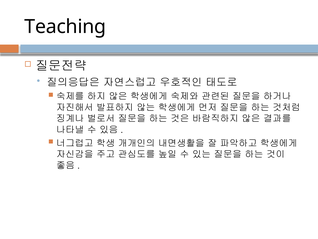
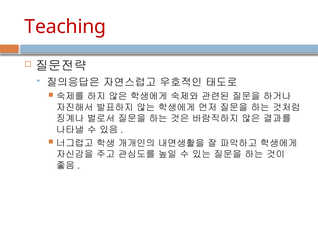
Teaching colour: black -> red
